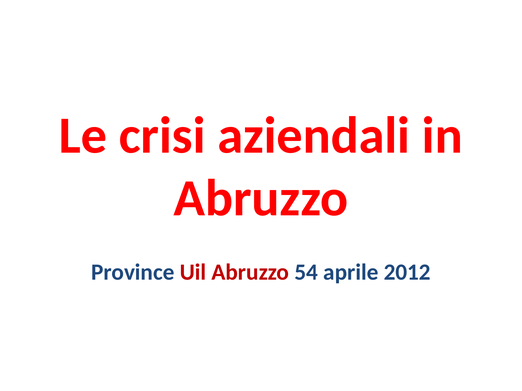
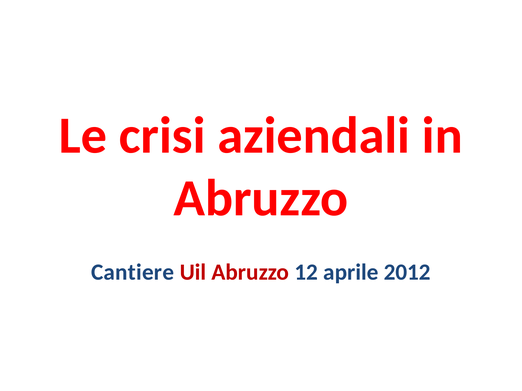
Province: Province -> Cantiere
54: 54 -> 12
